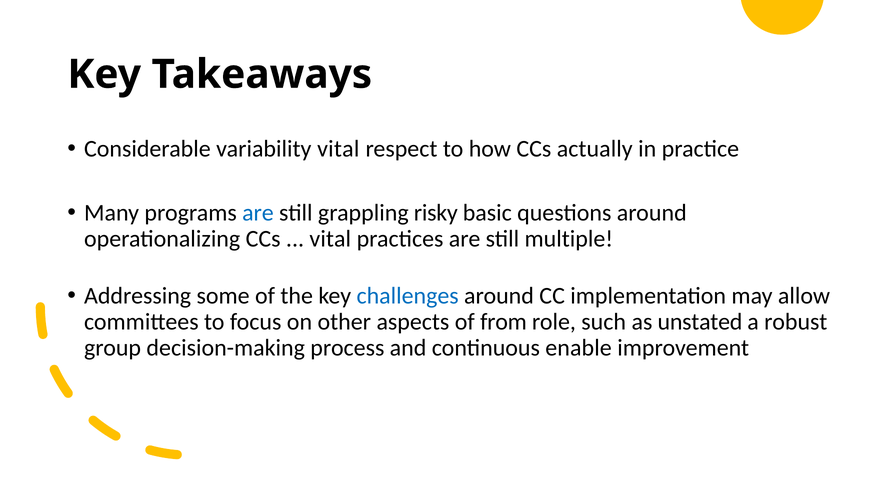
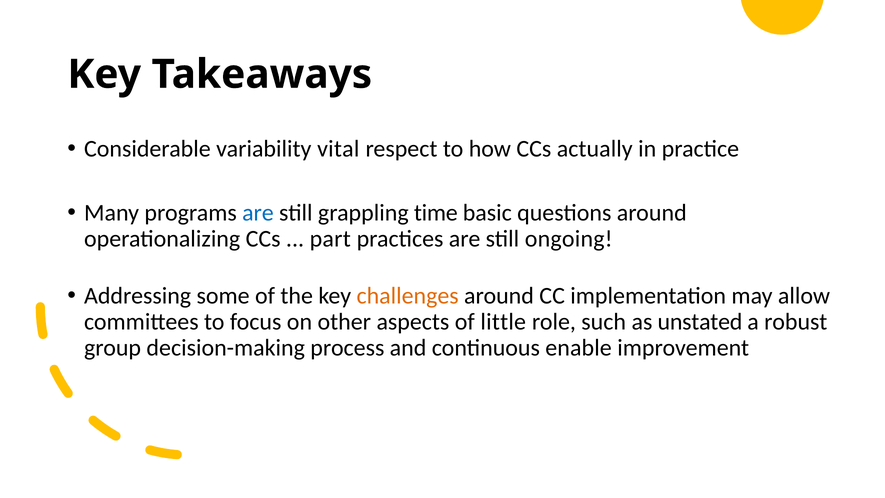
risky: risky -> time
vital at (330, 239): vital -> part
multiple: multiple -> ongoing
challenges colour: blue -> orange
from: from -> little
